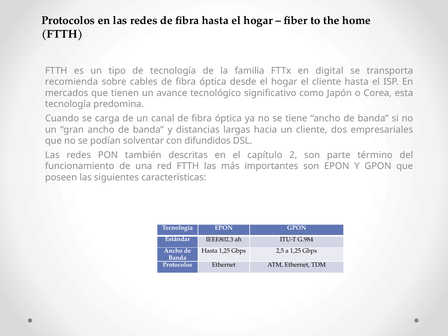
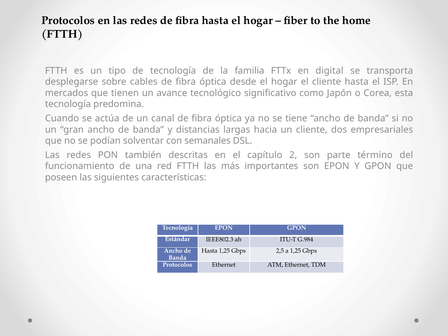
recomienda: recomienda -> desplegarse
carga: carga -> actúa
difundidos: difundidos -> semanales
